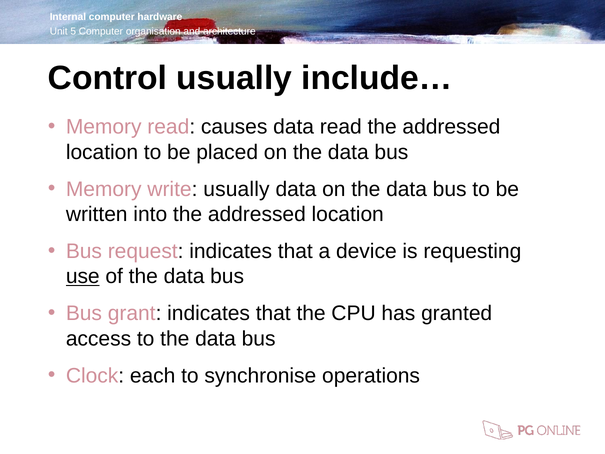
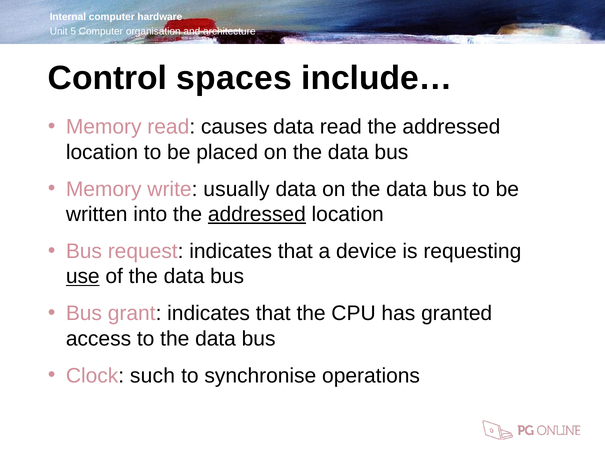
Control usually: usually -> spaces
addressed at (257, 214) underline: none -> present
each: each -> such
